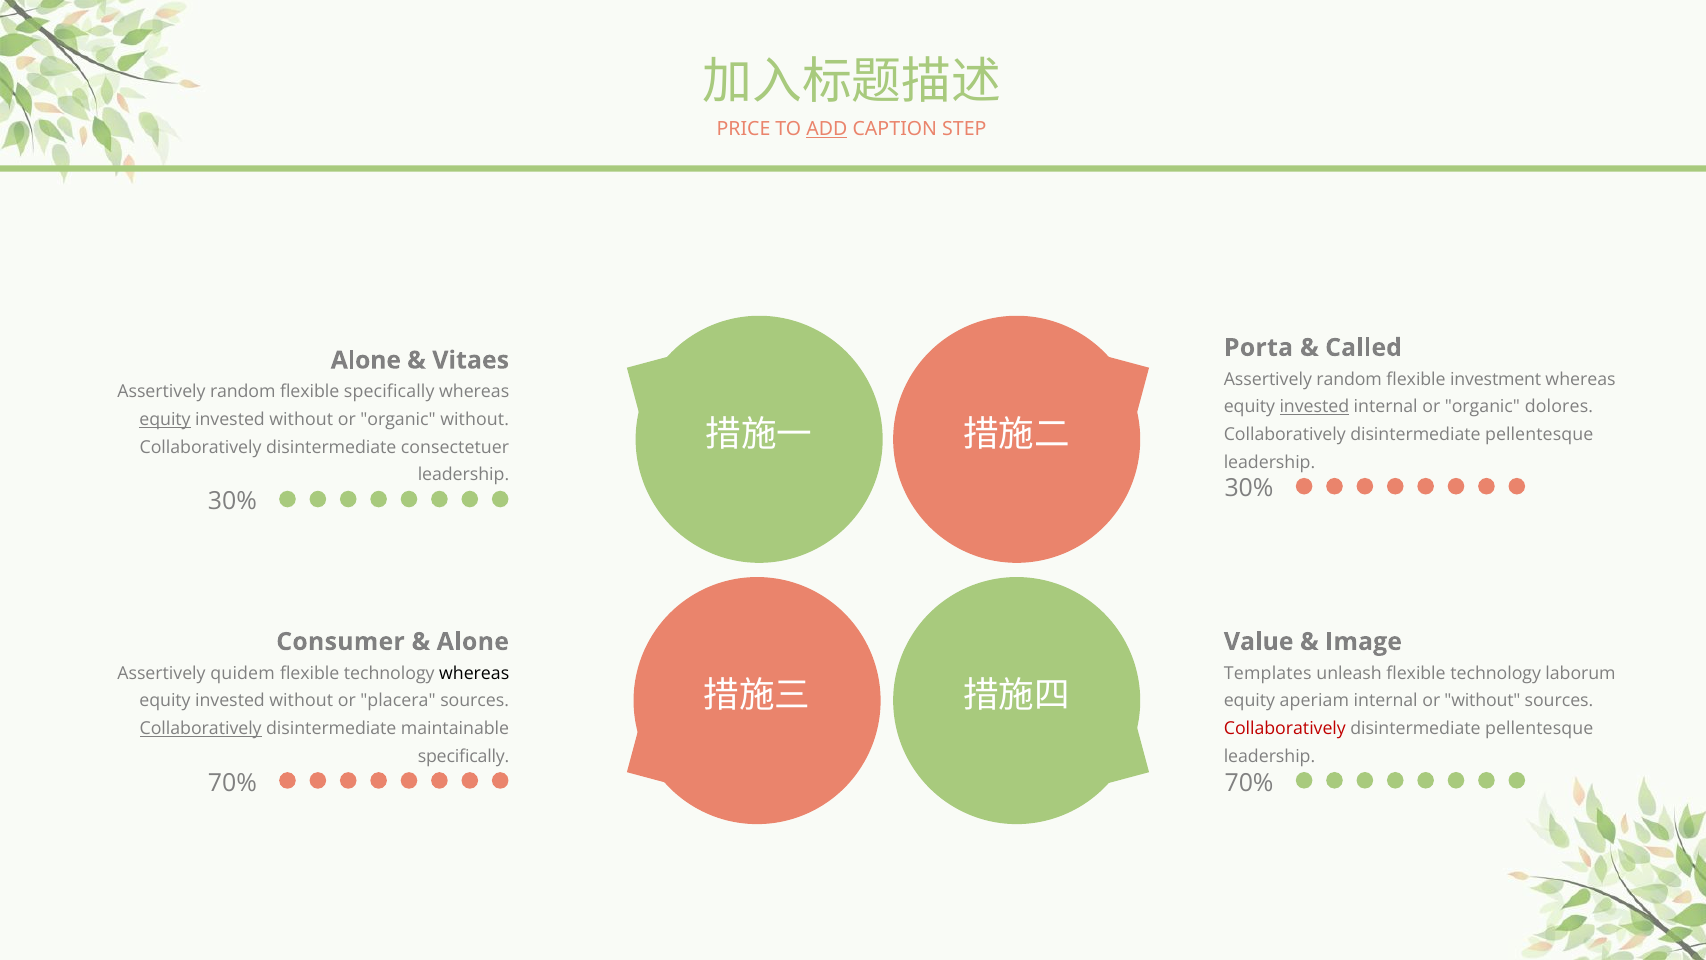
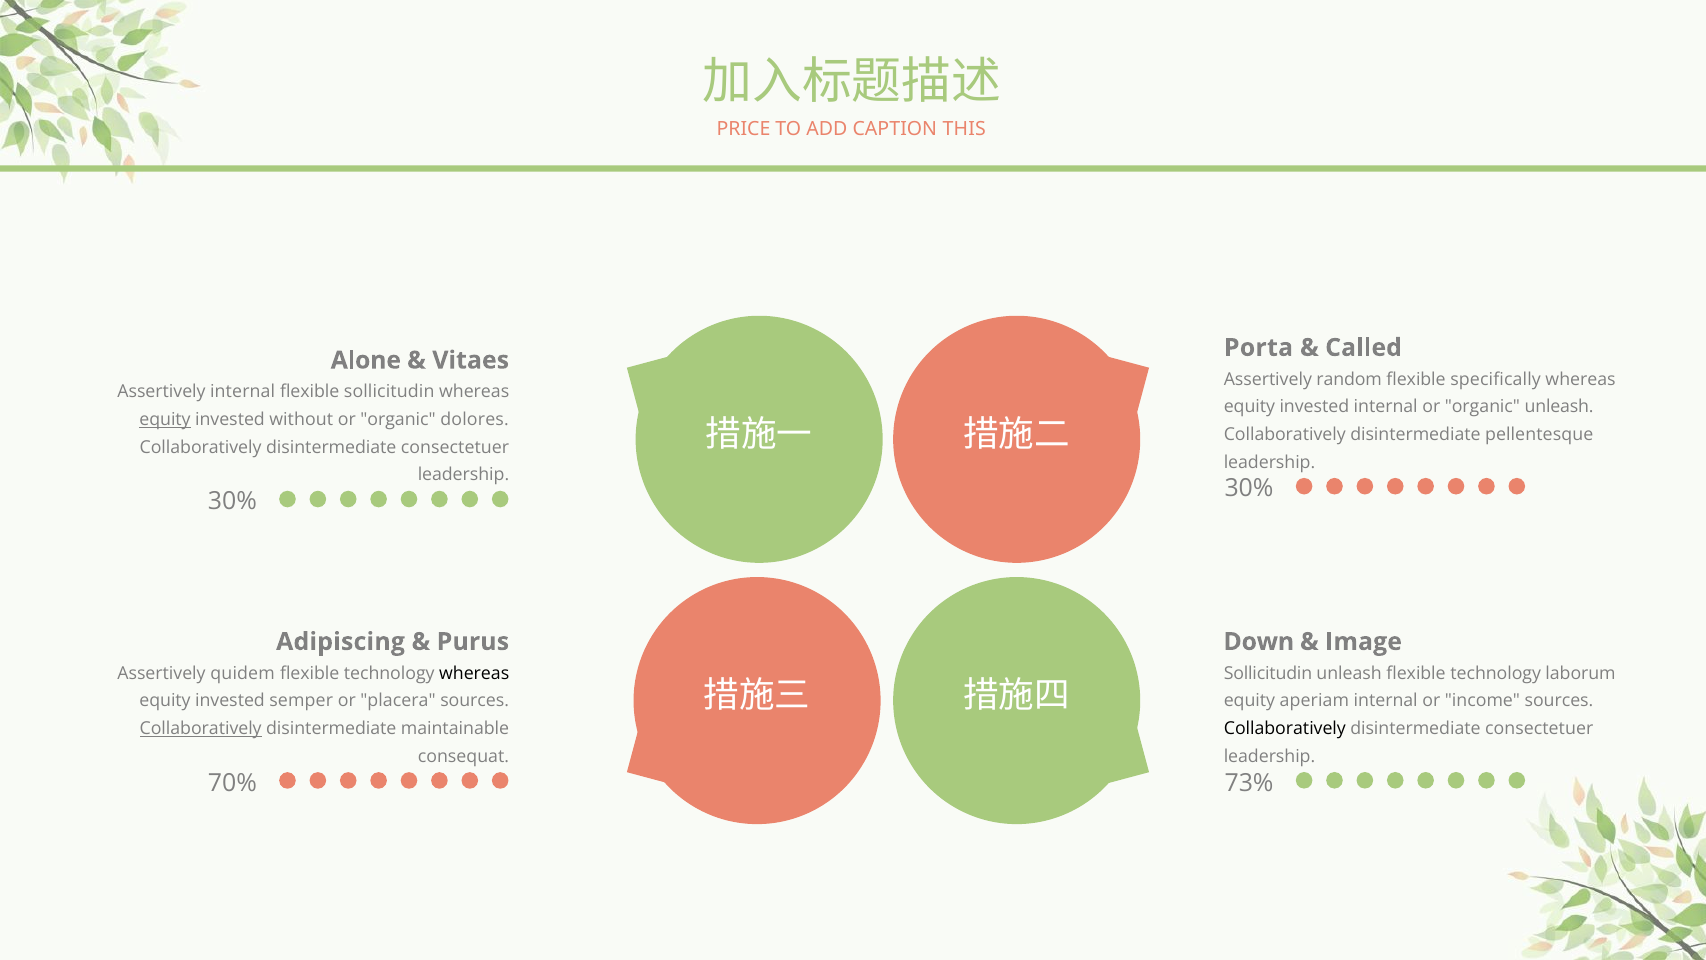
ADD underline: present -> none
STEP: STEP -> THIS
investment: investment -> specifically
random at (243, 392): random -> internal
flexible specifically: specifically -> sollicitudin
invested at (1314, 407) underline: present -> none
organic dolores: dolores -> unleash
organic without: without -> dolores
Consumer: Consumer -> Adipiscing
Alone at (473, 642): Alone -> Purus
Value: Value -> Down
Templates at (1268, 673): Templates -> Sollicitudin
without at (301, 701): without -> semper
or without: without -> income
Collaboratively at (1285, 729) colour: red -> black
pellentesque at (1539, 729): pellentesque -> consectetuer
specifically at (464, 756): specifically -> consequat
70% at (1249, 783): 70% -> 73%
